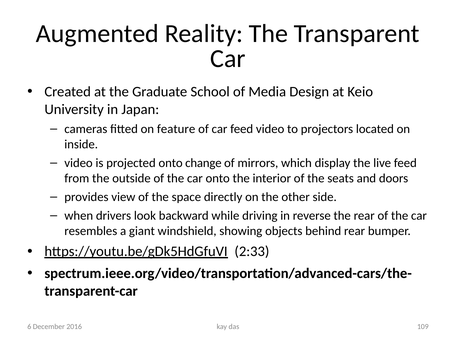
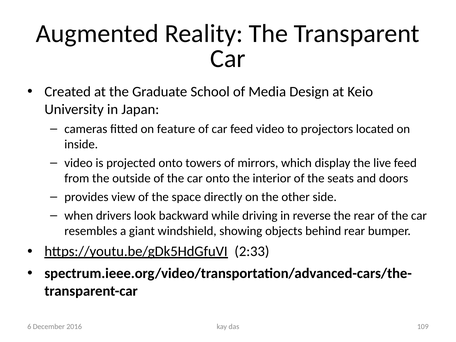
change: change -> towers
